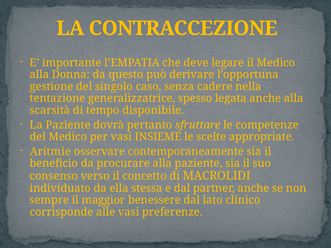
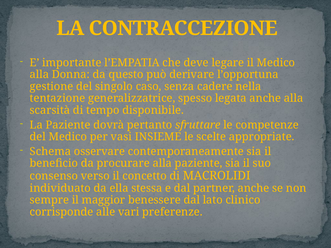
Aritmie: Aritmie -> Schema
alle vasi: vasi -> vari
